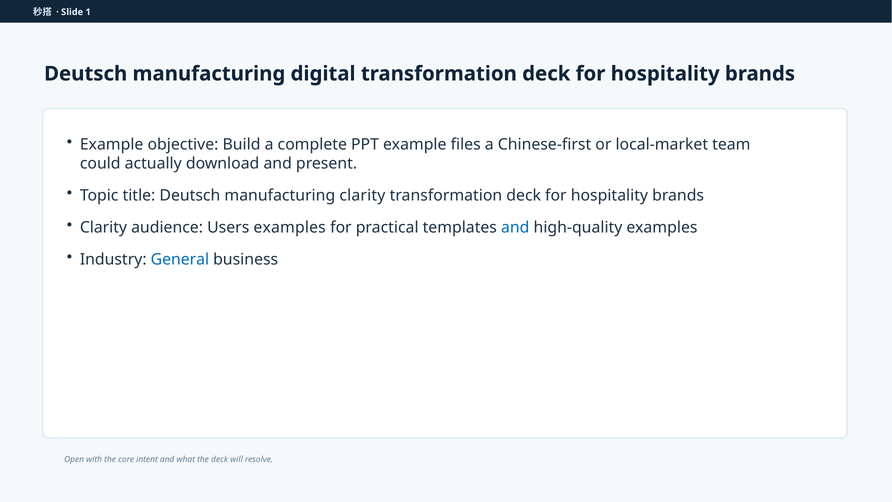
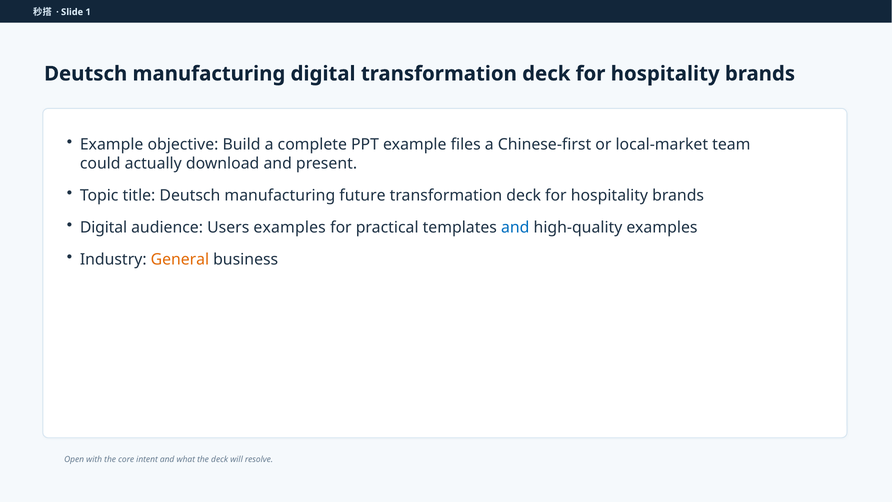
manufacturing clarity: clarity -> future
Clarity at (103, 227): Clarity -> Digital
General colour: blue -> orange
